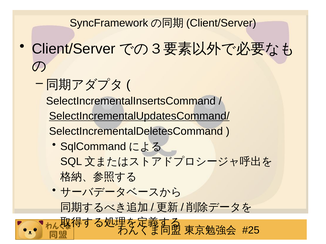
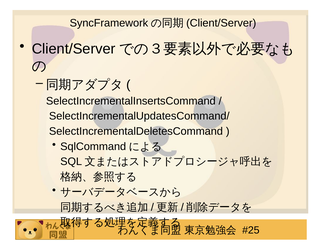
SelectIncrementalUpdatesCommand/ underline: present -> none
